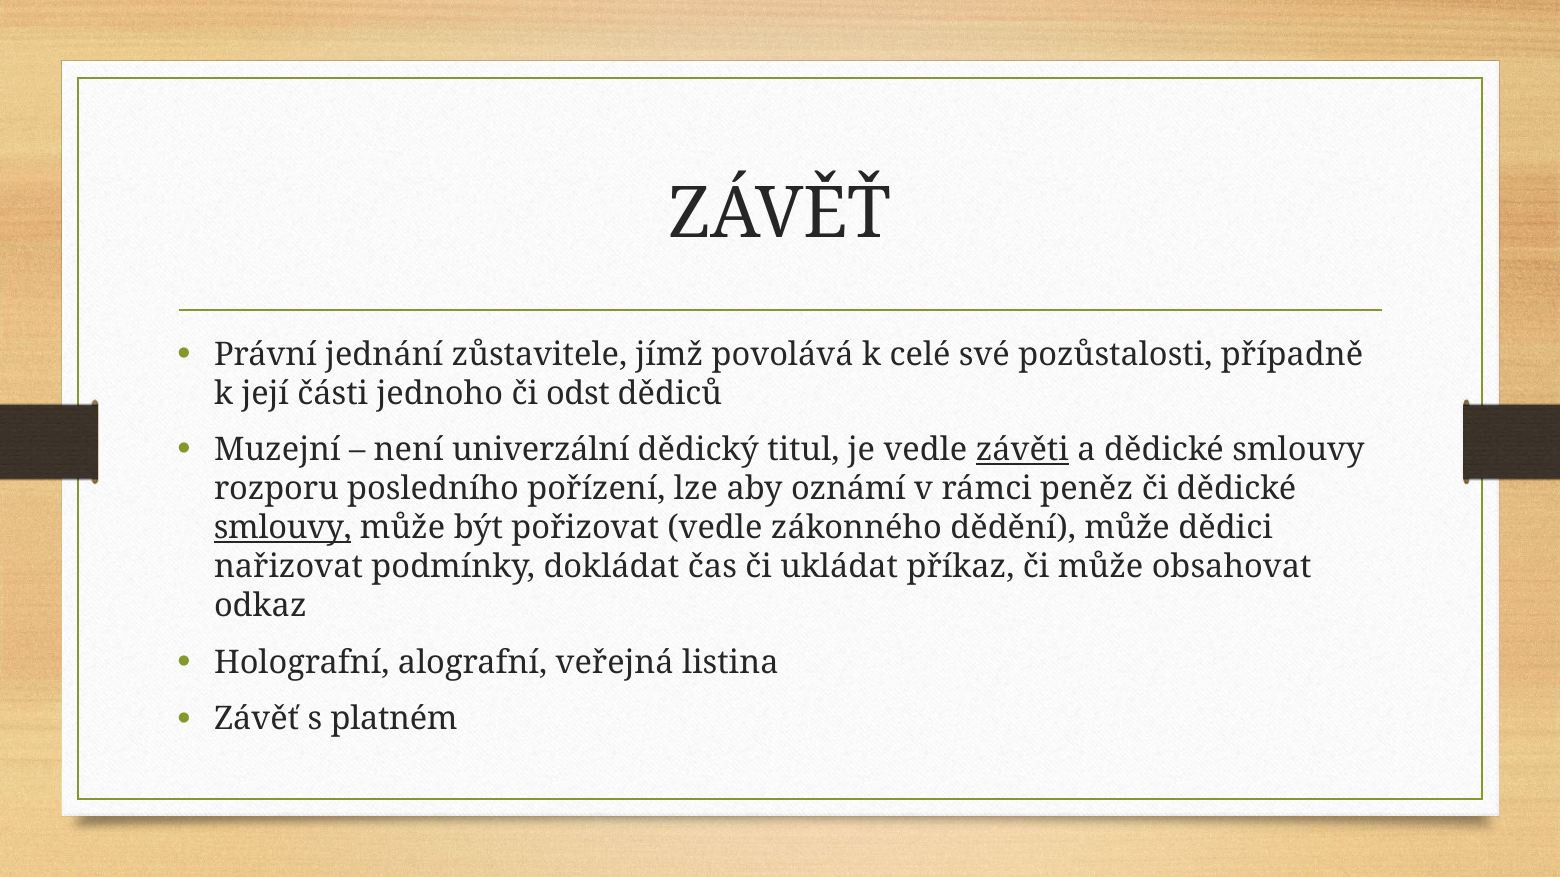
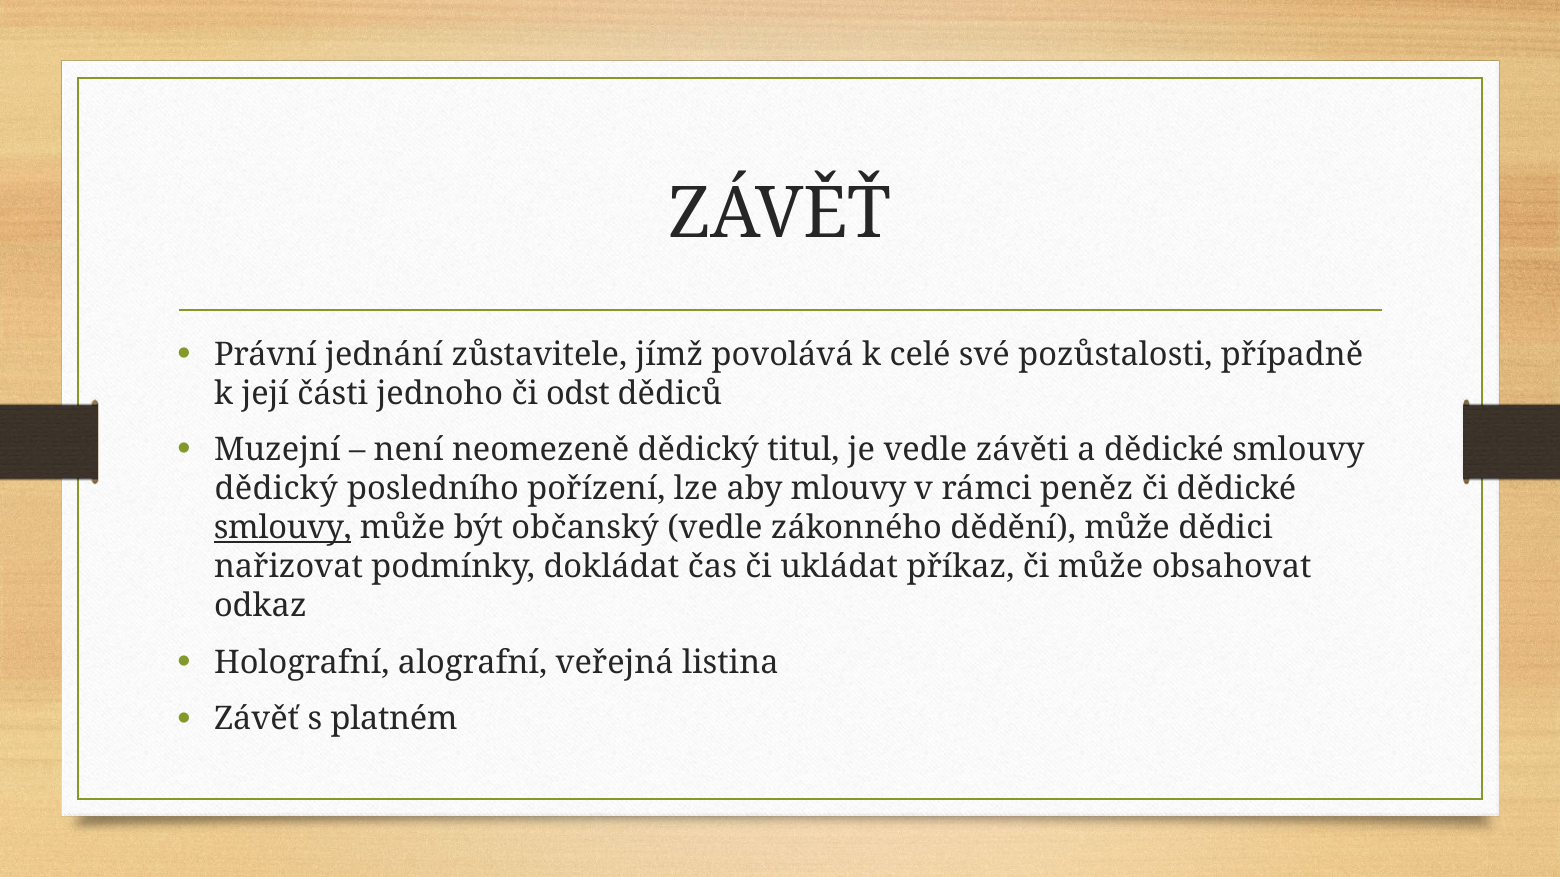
univerzální: univerzální -> neomezeně
závěti underline: present -> none
rozporu at (276, 489): rozporu -> dědický
oznámí: oznámí -> mlouvy
pořizovat: pořizovat -> občanský
